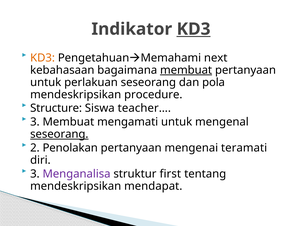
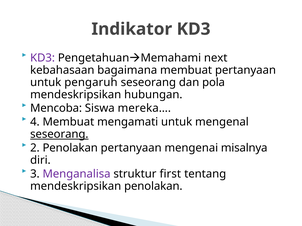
KD3 at (194, 29) underline: present -> none
KD3 at (43, 58) colour: orange -> purple
membuat at (186, 70) underline: present -> none
perlakuan: perlakuan -> pengaruh
procedure: procedure -> hubungan
Structure: Structure -> Mencoba
teacher…: teacher… -> mereka…
3 at (35, 122): 3 -> 4
teramati: teramati -> misalnya
mendeskripsikan mendapat: mendapat -> penolakan
